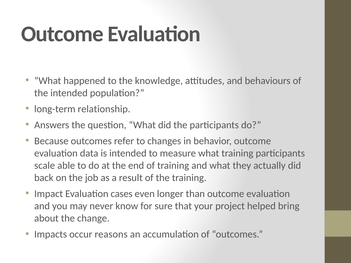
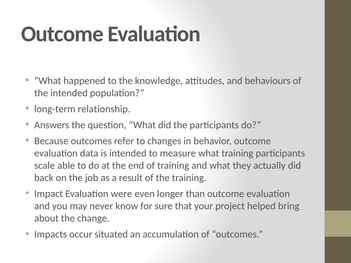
cases: cases -> were
reasons: reasons -> situated
